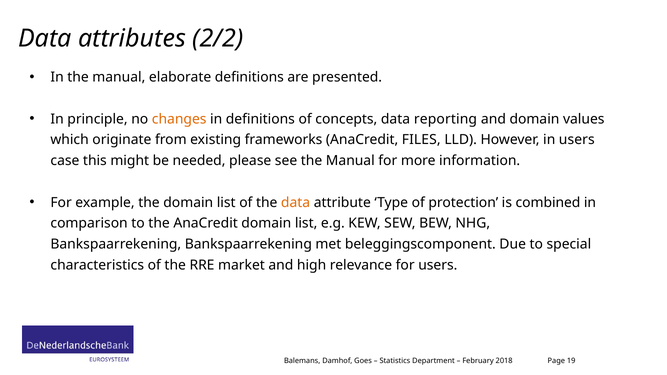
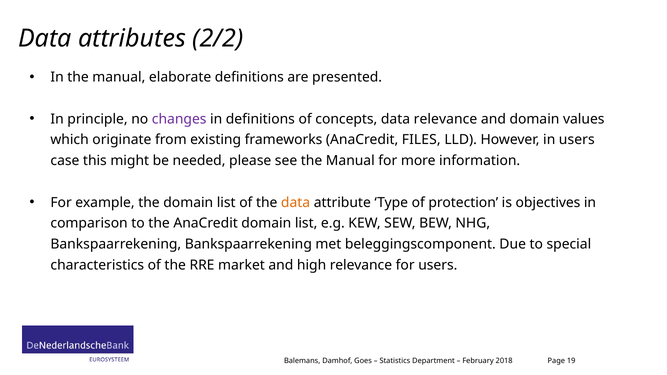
changes colour: orange -> purple
data reporting: reporting -> relevance
combined: combined -> objectives
